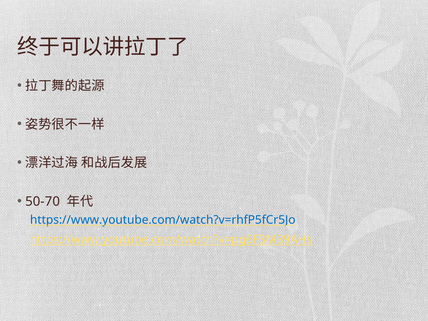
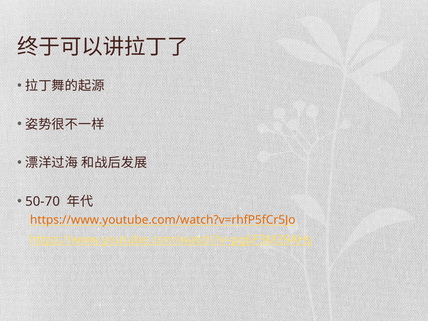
https://www.youtube.com/watch?v=rhfP5fCr5Jo colour: blue -> orange
